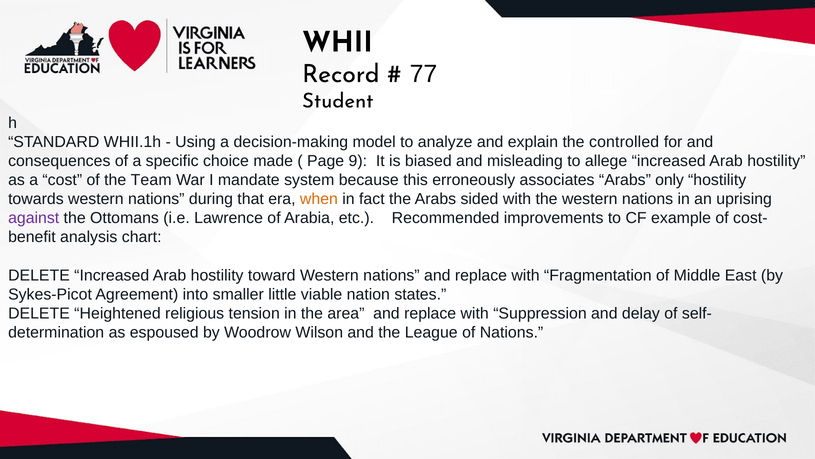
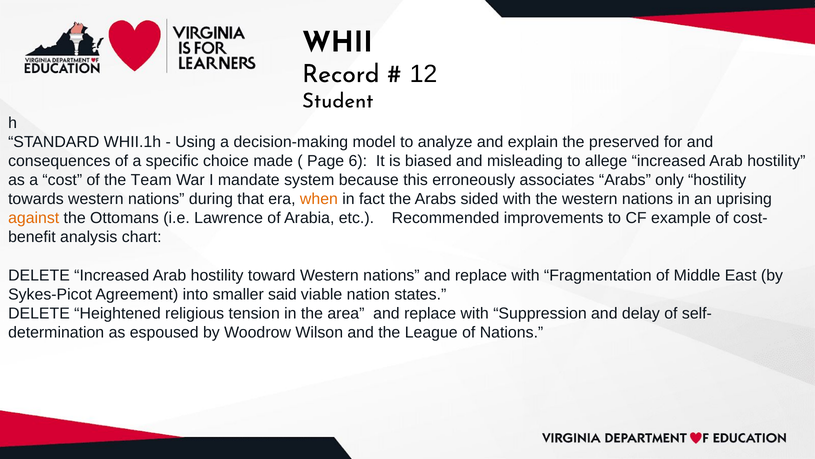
77: 77 -> 12
controlled: controlled -> preserved
9: 9 -> 6
against colour: purple -> orange
little: little -> said
